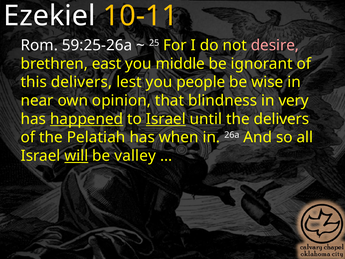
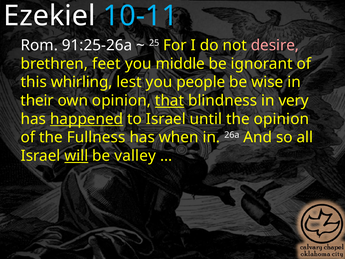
10-11 colour: yellow -> light blue
59:25-26a: 59:25-26a -> 91:25-26a
east: east -> feet
this delivers: delivers -> whirling
near: near -> their
that underline: none -> present
Israel at (166, 119) underline: present -> none
the delivers: delivers -> opinion
Pelatiah: Pelatiah -> Fullness
